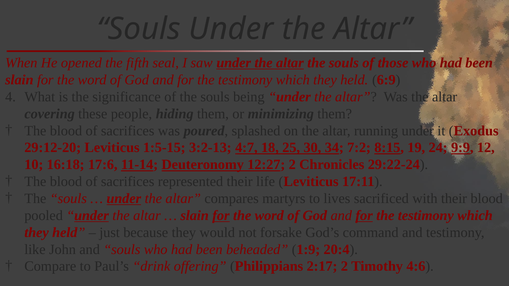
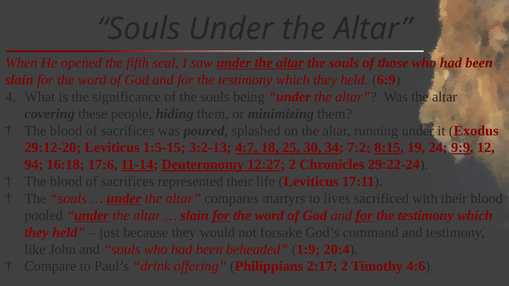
10: 10 -> 94
